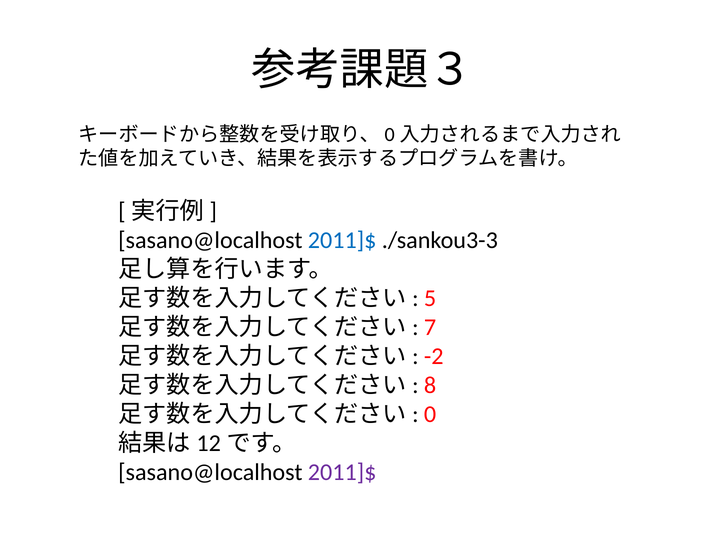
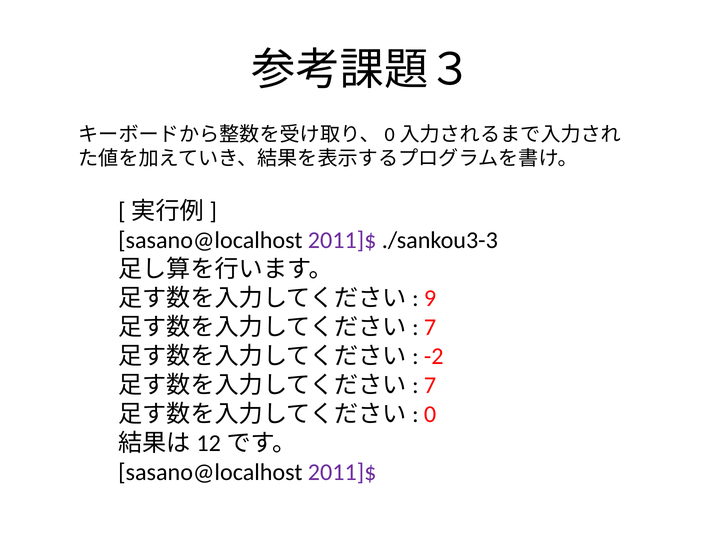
2011]$ at (342, 240) colour: blue -> purple
5: 5 -> 9
8 at (430, 385): 8 -> 7
